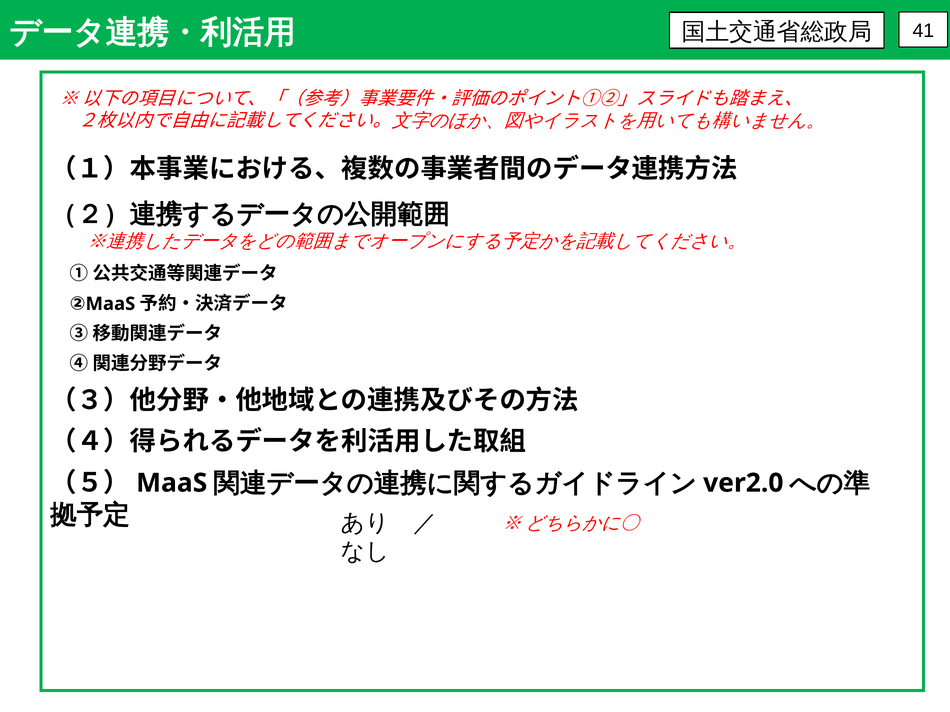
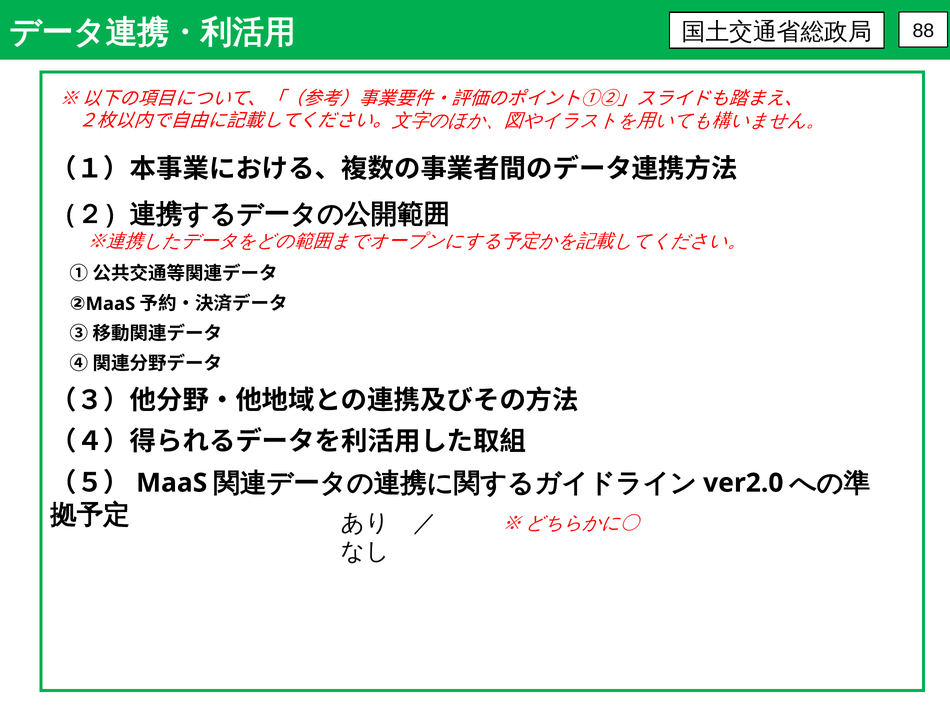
41: 41 -> 88
